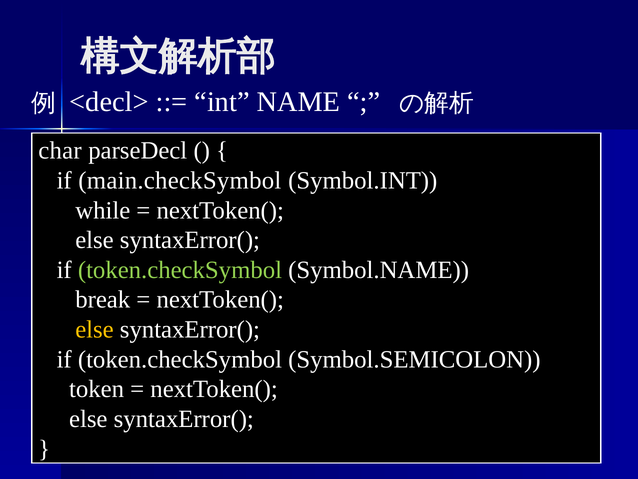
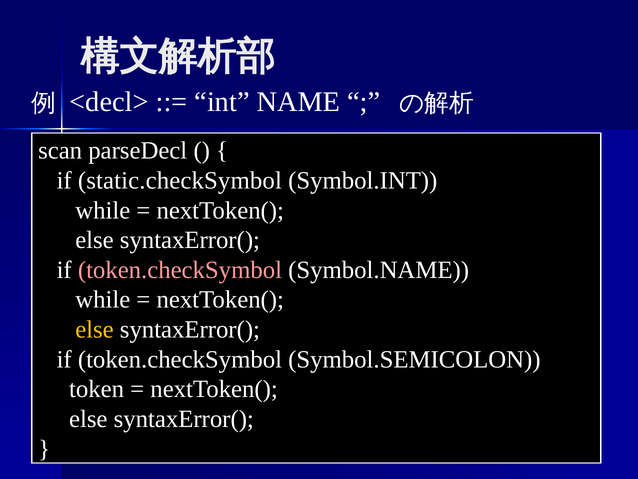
char: char -> scan
main.checkSymbol: main.checkSymbol -> static.checkSymbol
token.checkSymbol at (180, 270) colour: light green -> pink
break at (103, 299): break -> while
